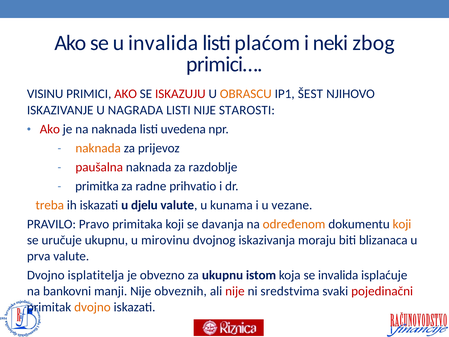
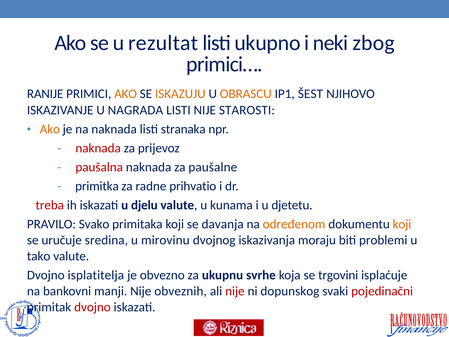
u invalida: invalida -> rezultat
plaćom: plaćom -> ukupno
VISINU: VISINU -> RANIJE
AKO at (126, 94) colour: red -> orange
ISKAZUJU colour: red -> orange
Ako at (50, 129) colour: red -> orange
uvedena: uvedena -> stranaka
naknada at (98, 148) colour: orange -> red
razdoblje: razdoblje -> paušalne
treba colour: orange -> red
vezane: vezane -> djetetu
Pravo: Pravo -> Svako
uručuje ukupnu: ukupnu -> sredina
blizanaca: blizanaca -> problemi
prva: prva -> tako
istom: istom -> svrhe
se invalida: invalida -> trgovini
sredstvima: sredstvima -> dopunskog
dvojno at (92, 307) colour: orange -> red
